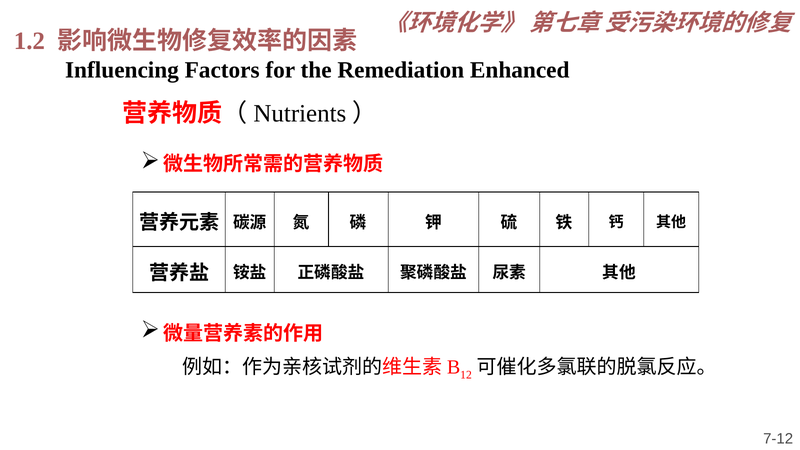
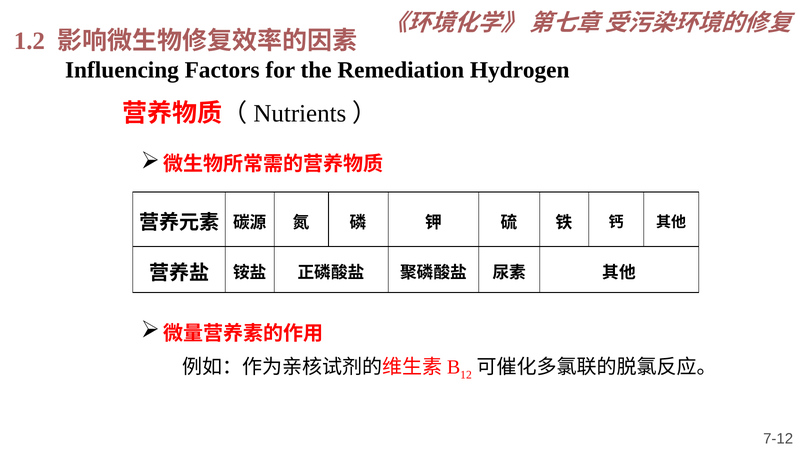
Enhanced: Enhanced -> Hydrogen
